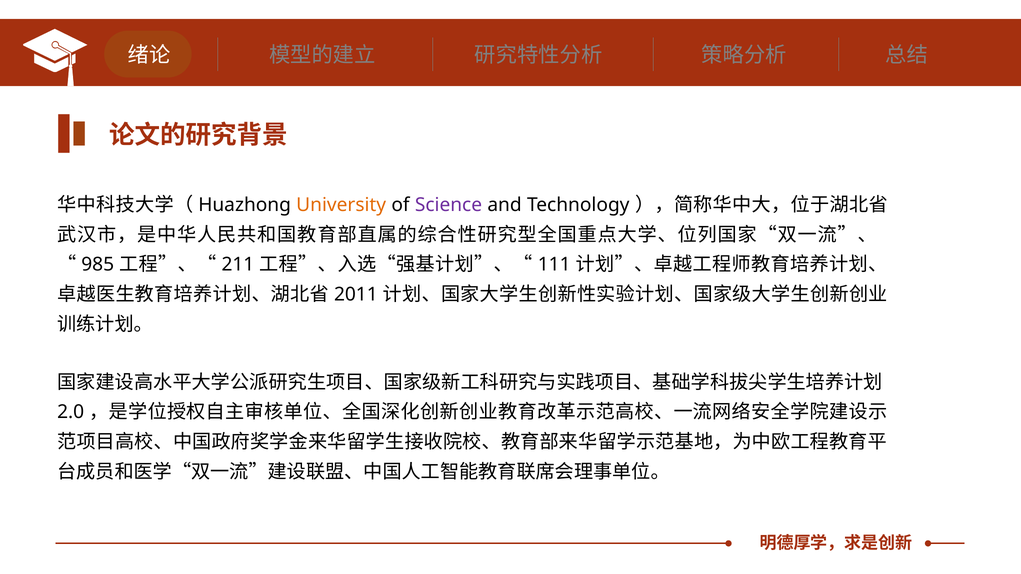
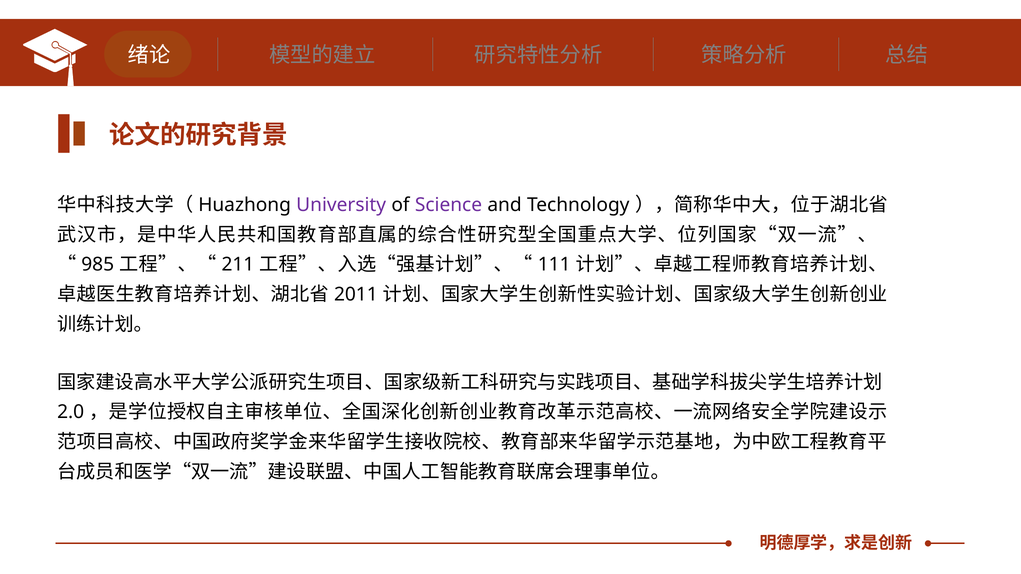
University colour: orange -> purple
